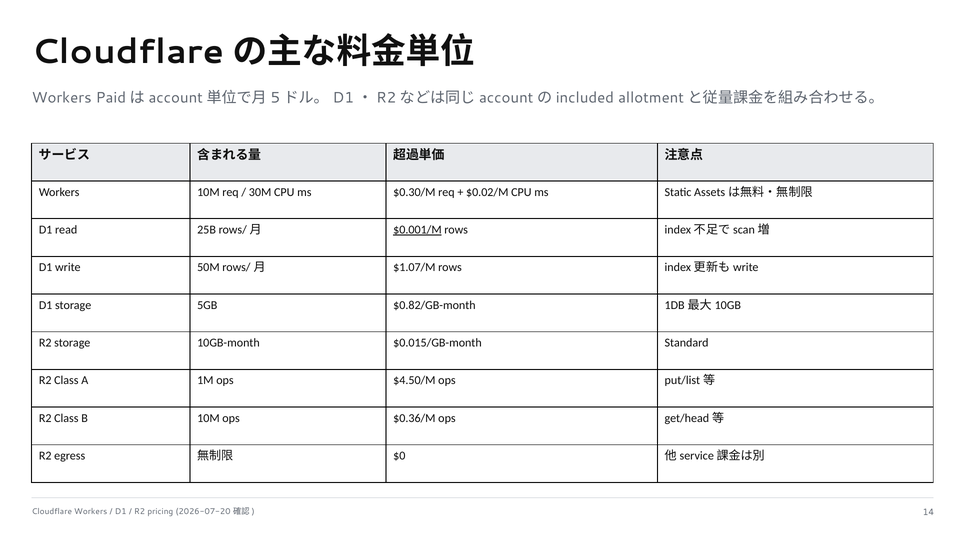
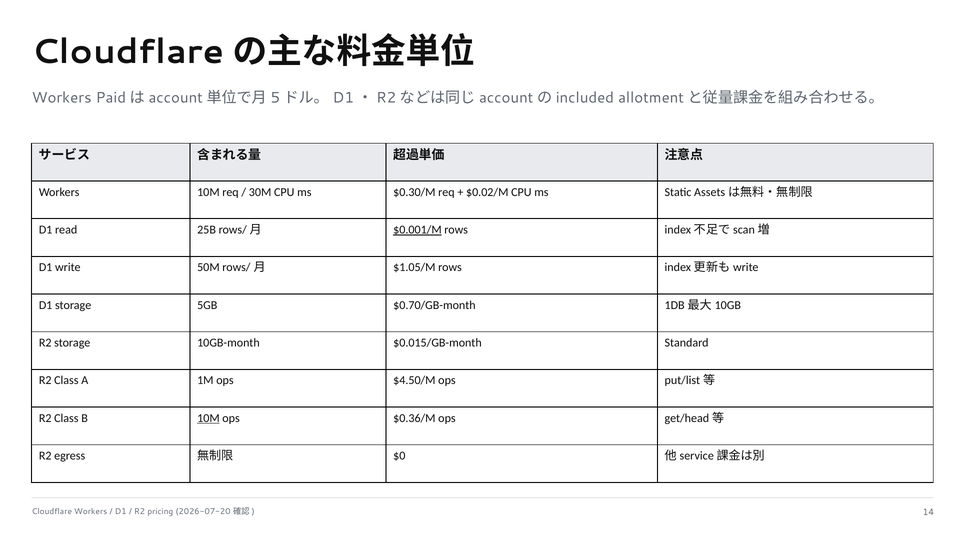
$1.07/M: $1.07/M -> $1.05/M
$0.82/GB-month: $0.82/GB-month -> $0.70/GB-month
10M at (208, 418) underline: none -> present
